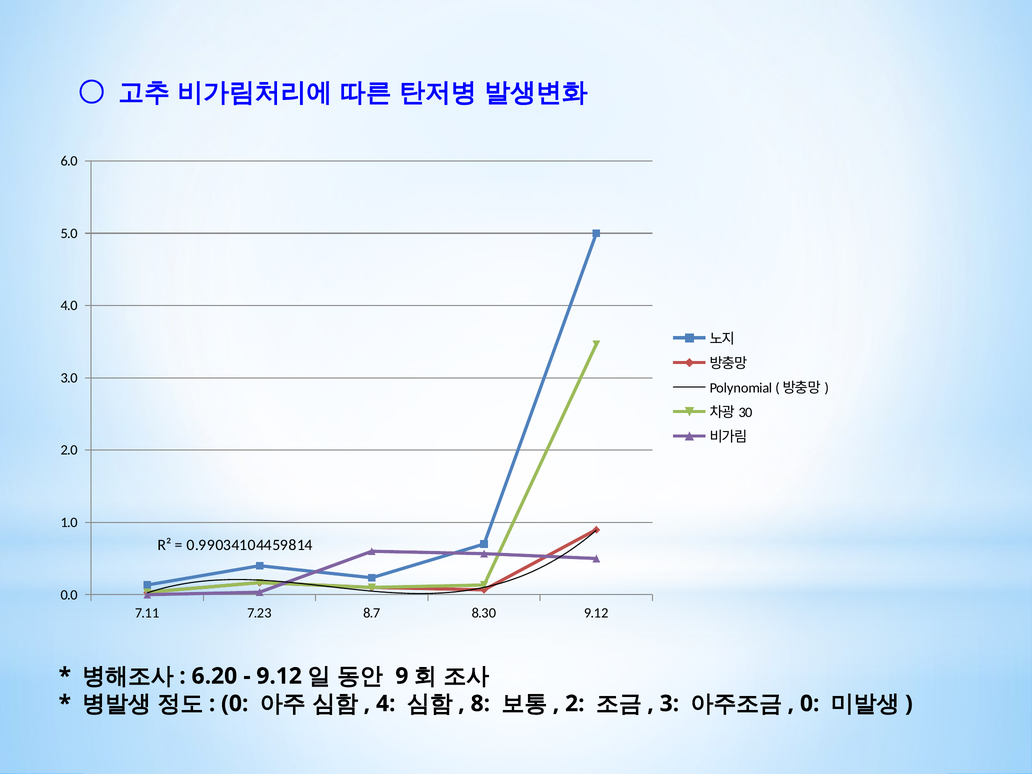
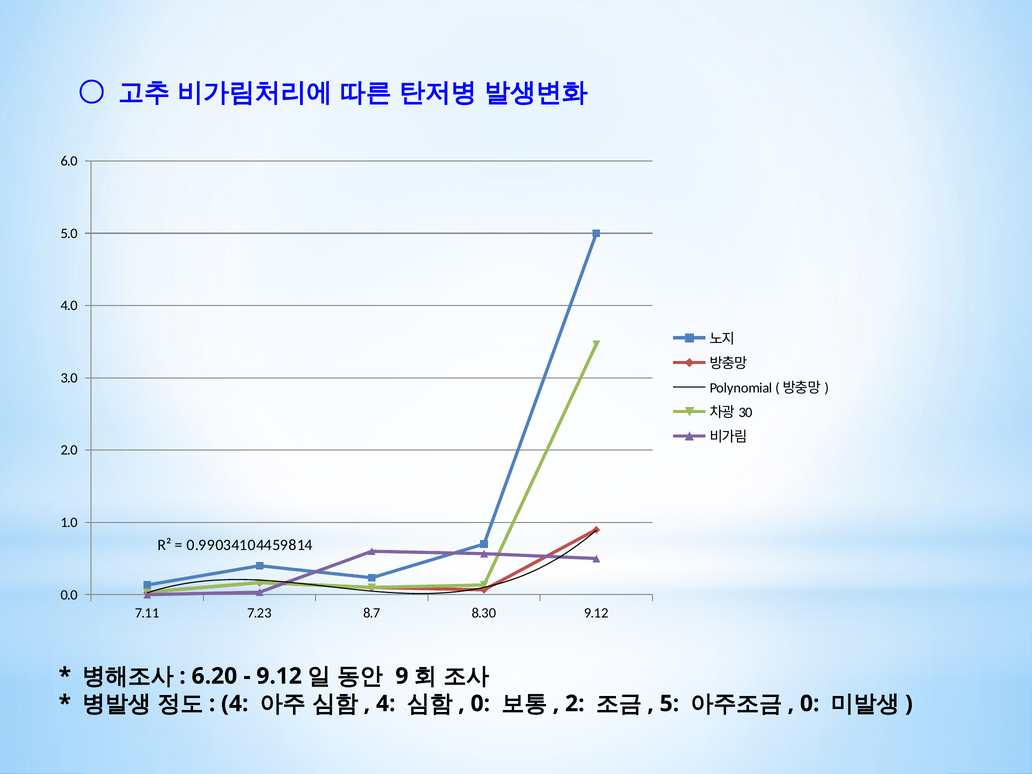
0 at (235, 704): 0 -> 4
8 at (480, 704): 8 -> 0
3: 3 -> 5
